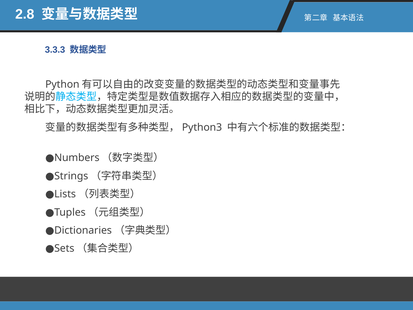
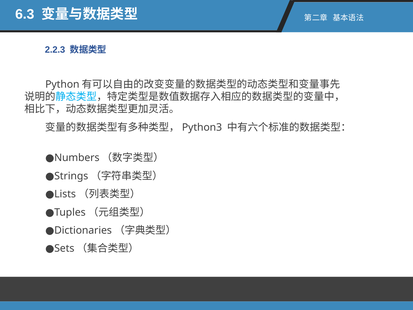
2.8: 2.8 -> 6.3
3.3.3: 3.3.3 -> 2.2.3
